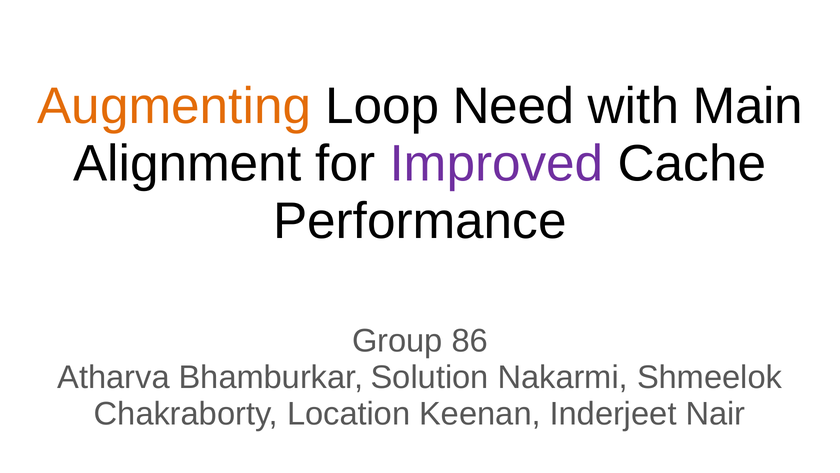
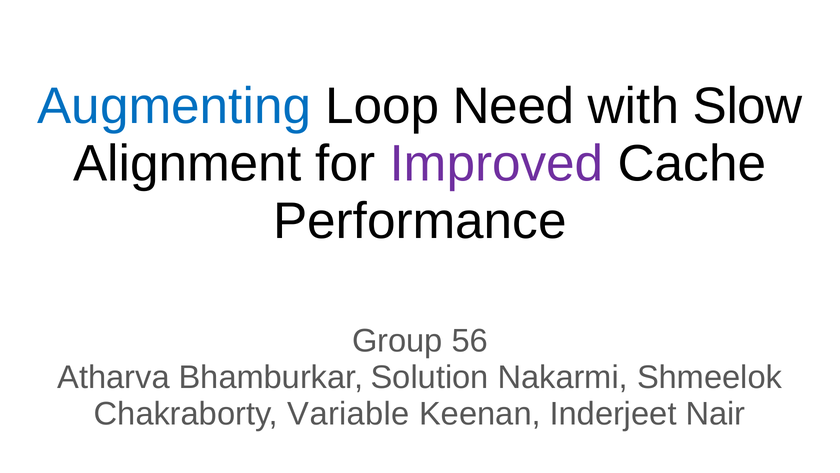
Augmenting colour: orange -> blue
Main: Main -> Slow
86: 86 -> 56
Location: Location -> Variable
